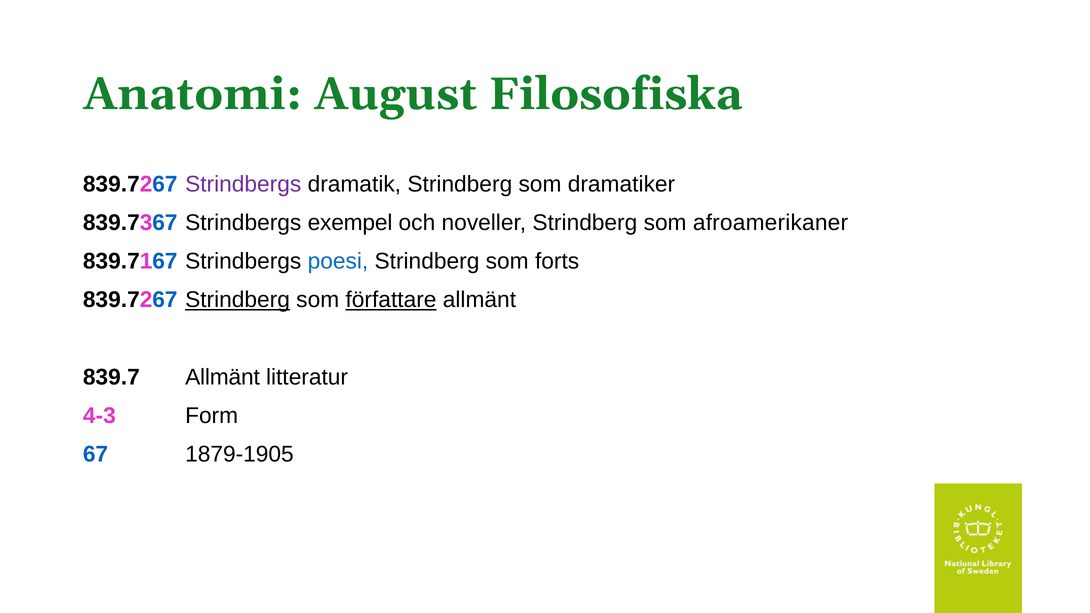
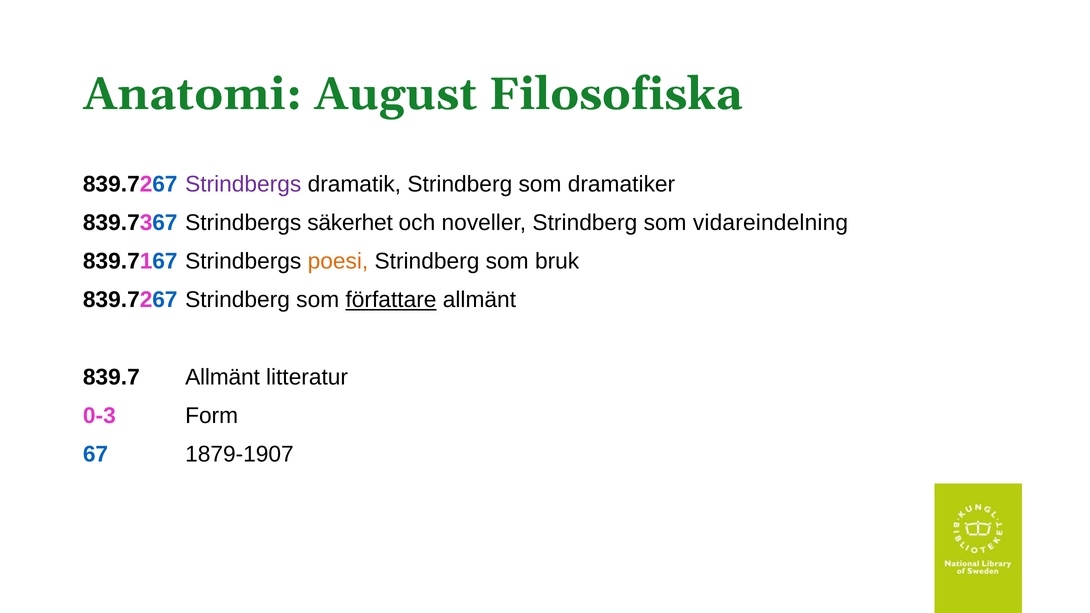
exempel: exempel -> säkerhet
afroamerikaner: afroamerikaner -> vidareindelning
poesi colour: blue -> orange
forts: forts -> bruk
Strindberg at (238, 300) underline: present -> none
4-3: 4-3 -> 0-3
1879-1905: 1879-1905 -> 1879-1907
